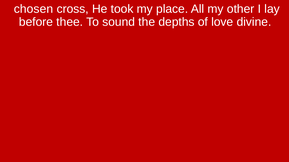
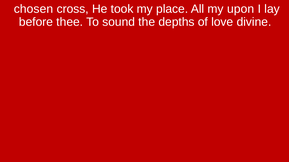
other: other -> upon
